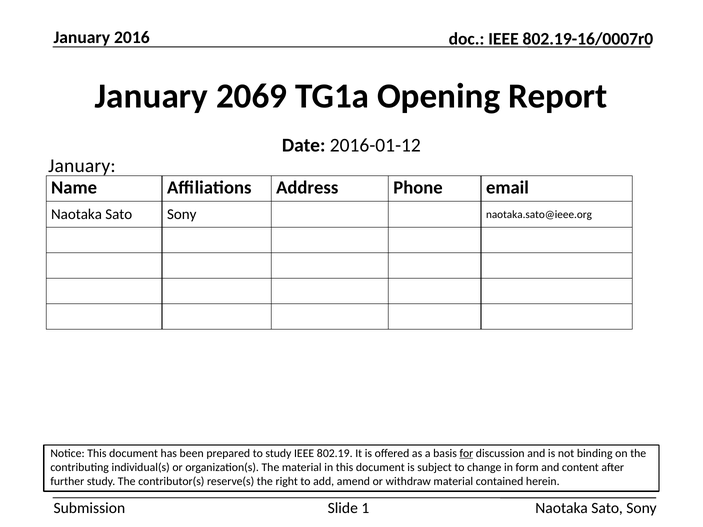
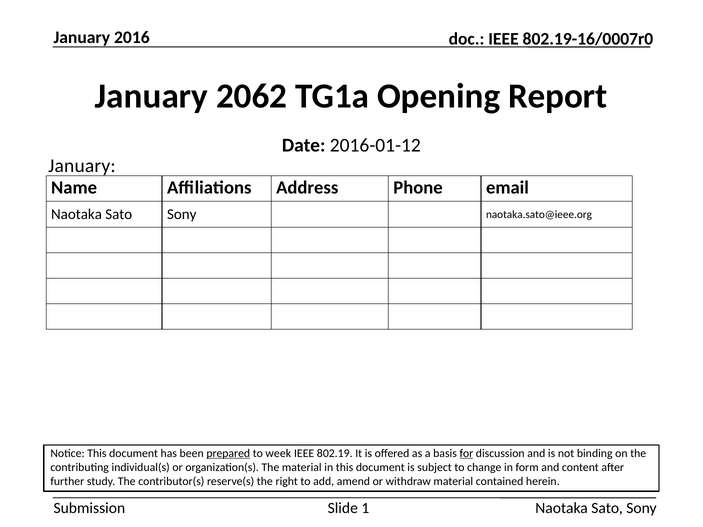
2069: 2069 -> 2062
prepared underline: none -> present
to study: study -> week
